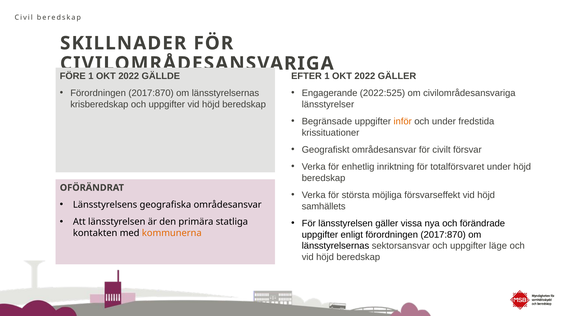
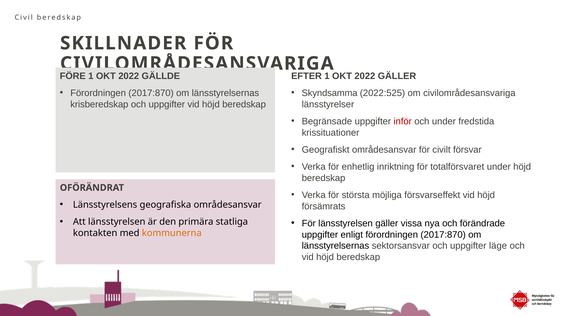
Engagerande: Engagerande -> Skyndsamma
inför colour: orange -> red
samhällets: samhällets -> försämrats
